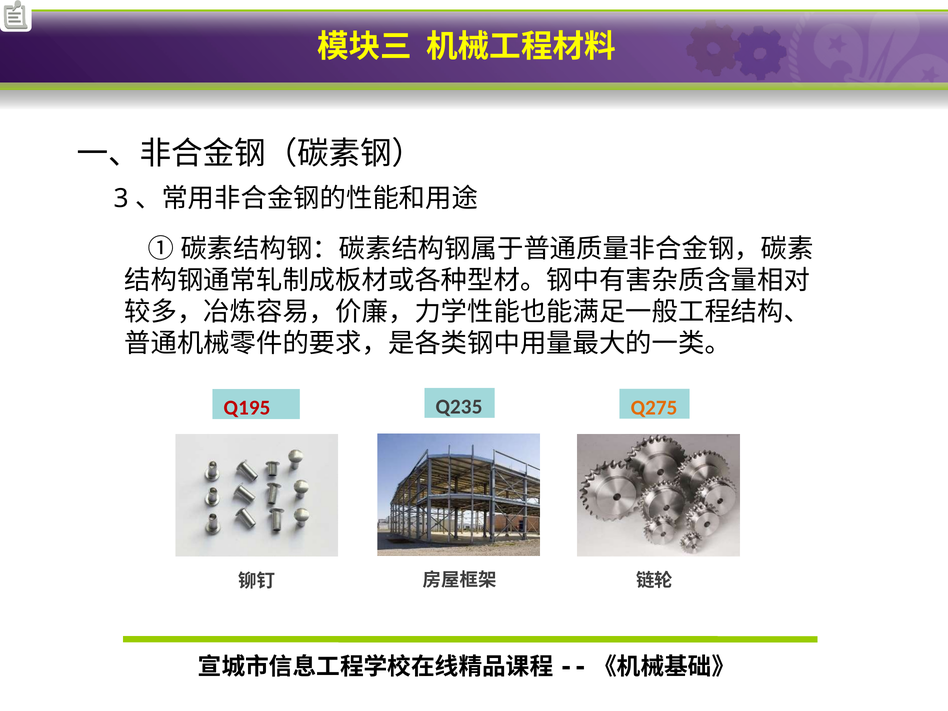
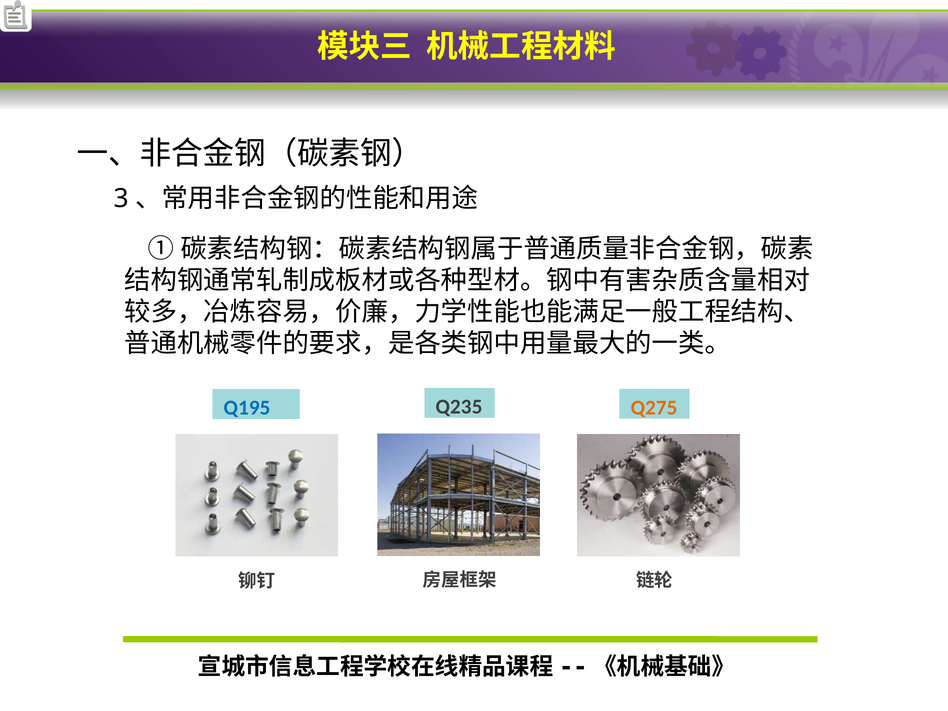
Q195 colour: red -> blue
